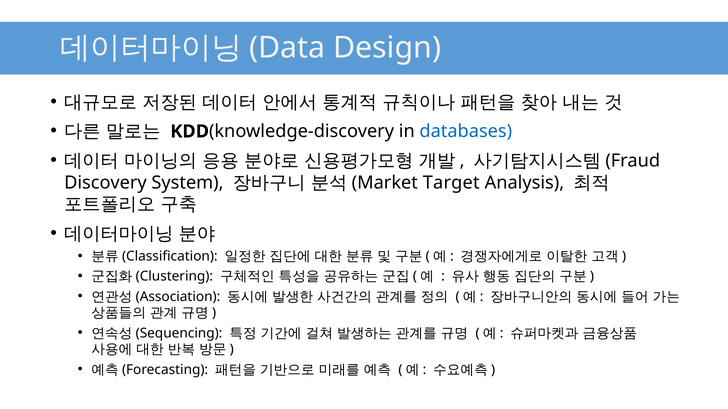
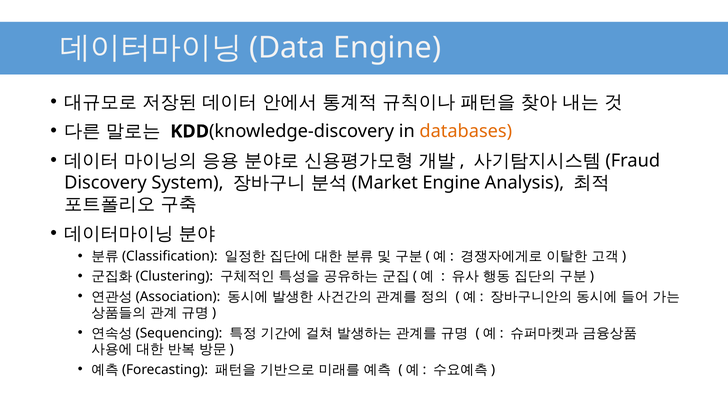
Design at (387, 48): Design -> Engine
databases colour: blue -> orange
Target at (451, 183): Target -> Engine
